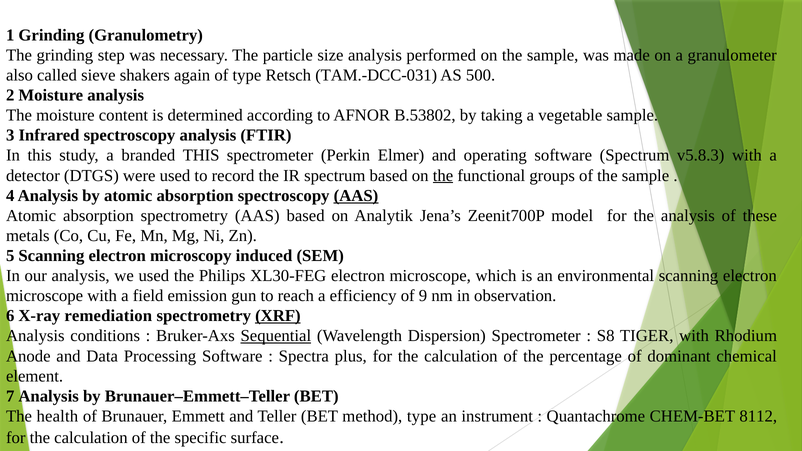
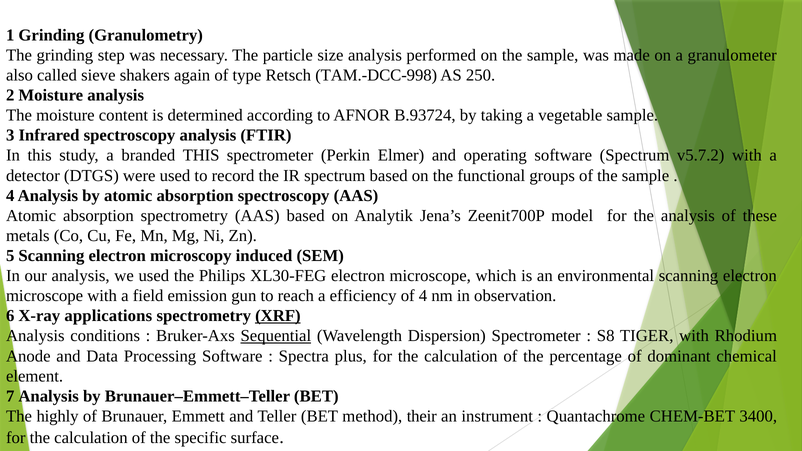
TAM.-DCC-031: TAM.-DCC-031 -> TAM.-DCC-998
500: 500 -> 250
B.53802: B.53802 -> B.93724
v5.8.3: v5.8.3 -> v5.7.2
the at (443, 176) underline: present -> none
AAS at (356, 196) underline: present -> none
of 9: 9 -> 4
remediation: remediation -> applications
health: health -> highly
method type: type -> their
8112: 8112 -> 3400
